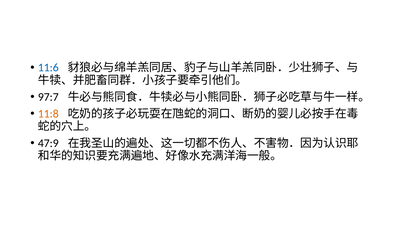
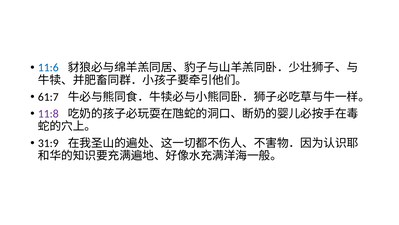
97:7: 97:7 -> 61:7
11:8 colour: orange -> purple
47:9: 47:9 -> 31:9
